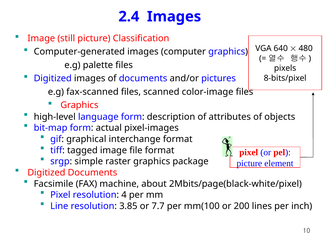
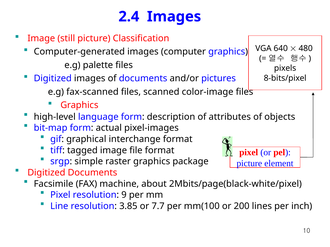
4: 4 -> 9
